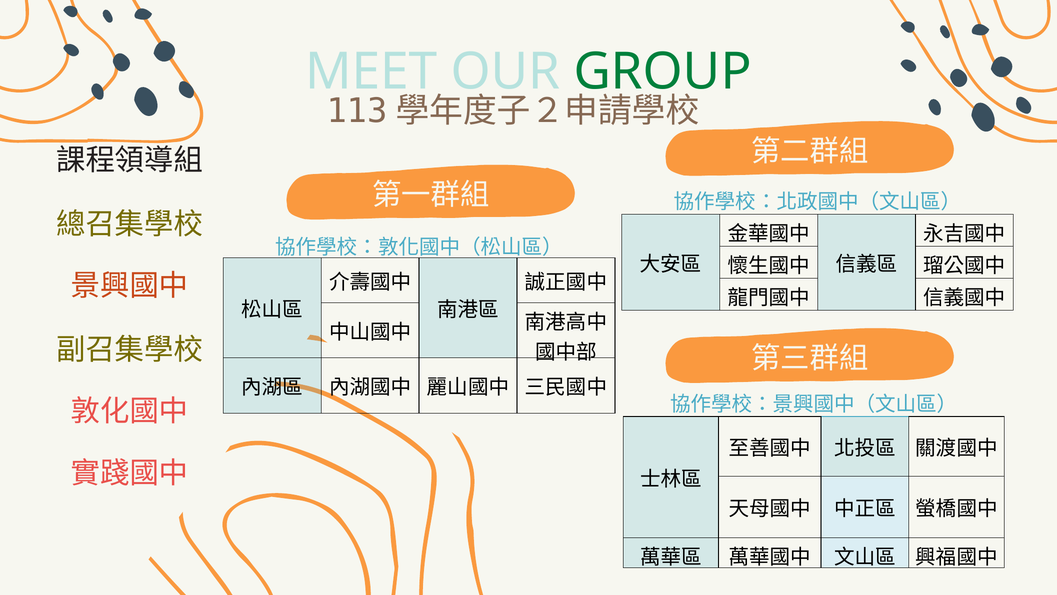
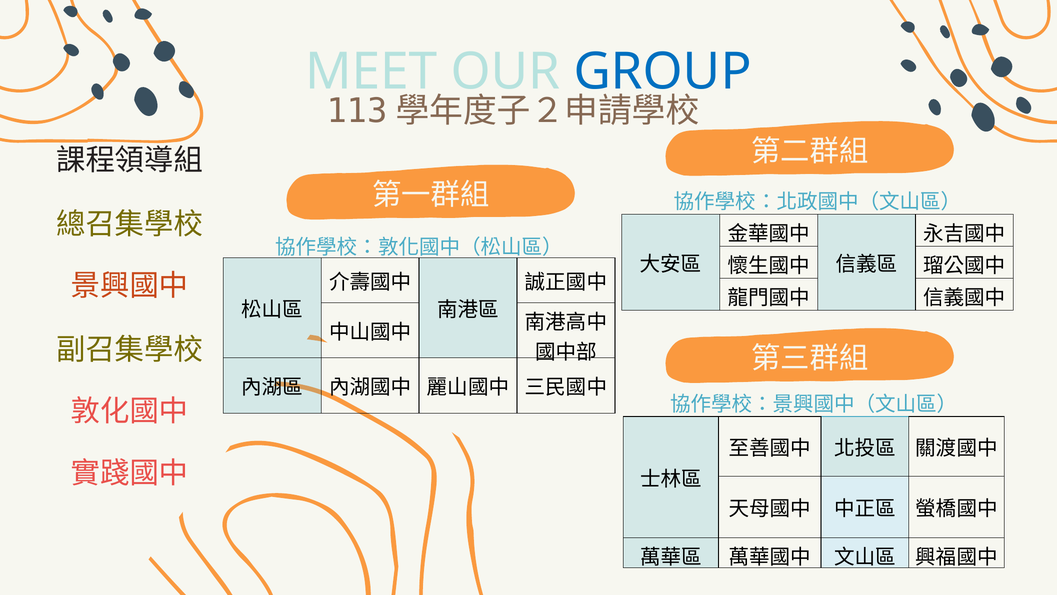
GROUP colour: green -> blue
